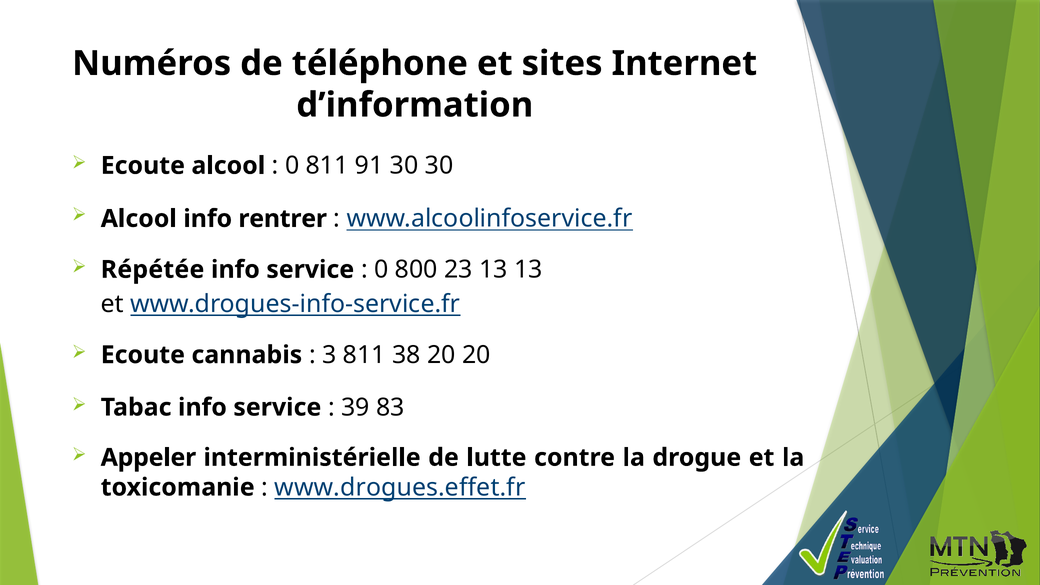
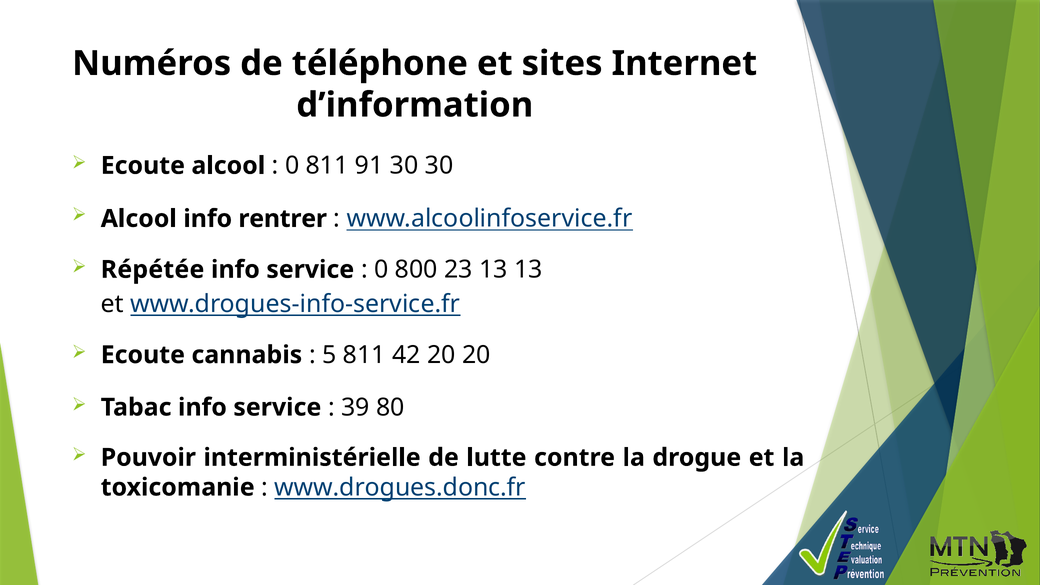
3: 3 -> 5
38: 38 -> 42
83: 83 -> 80
Appeler: Appeler -> Pouvoir
www.drogues.effet.fr: www.drogues.effet.fr -> www.drogues.donc.fr
